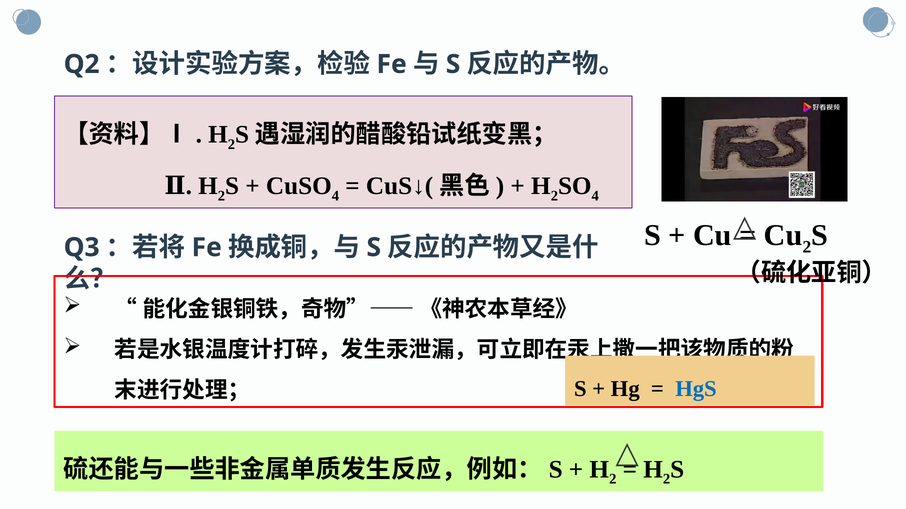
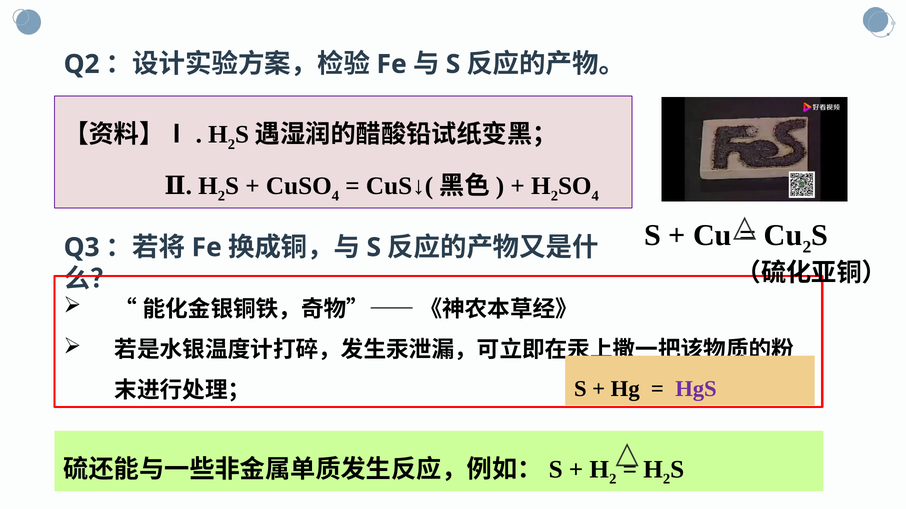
HgS colour: blue -> purple
